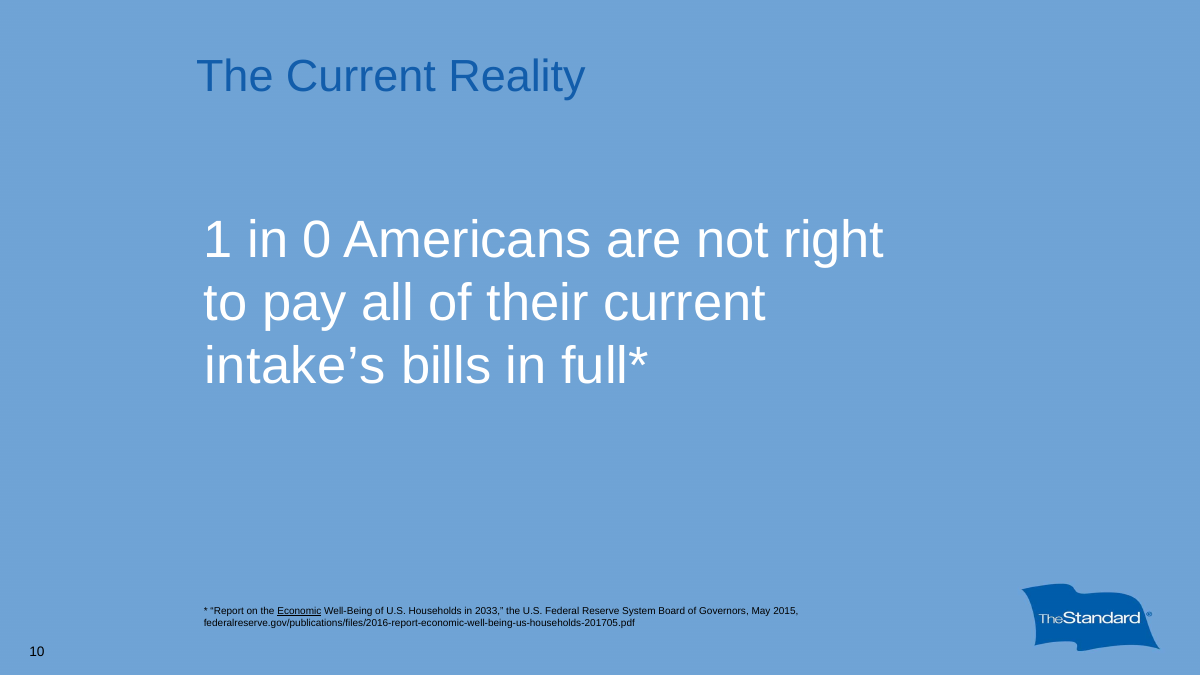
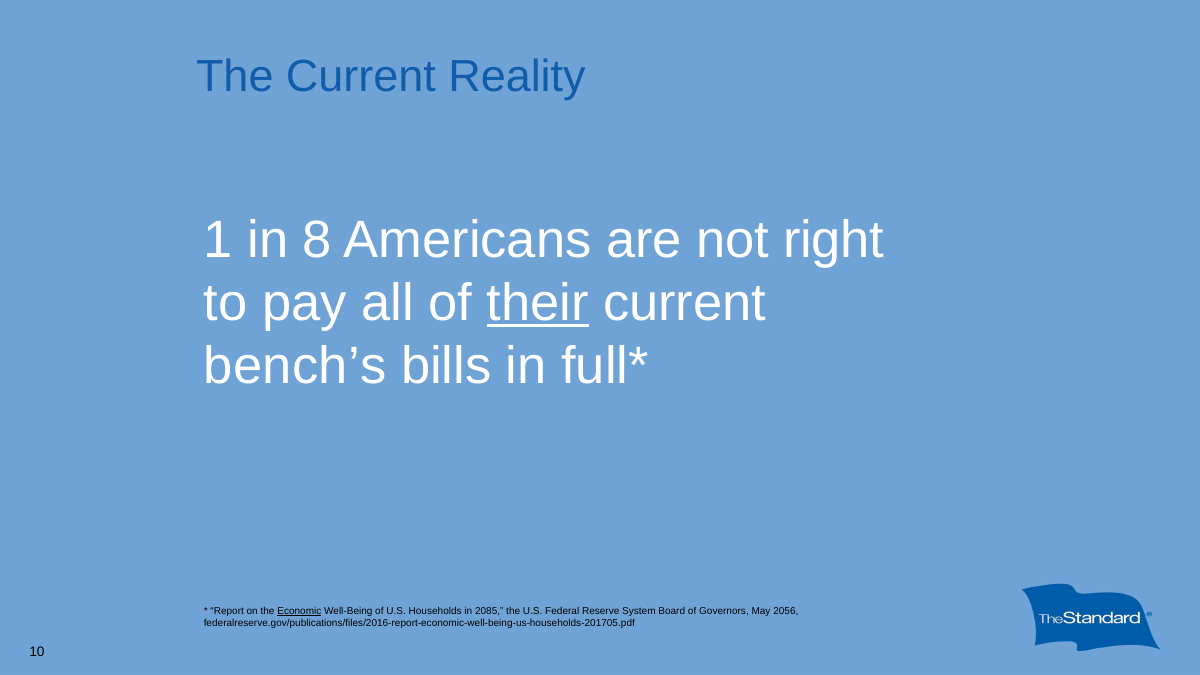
0: 0 -> 8
their underline: none -> present
intake’s: intake’s -> bench’s
2033: 2033 -> 2085
2015: 2015 -> 2056
